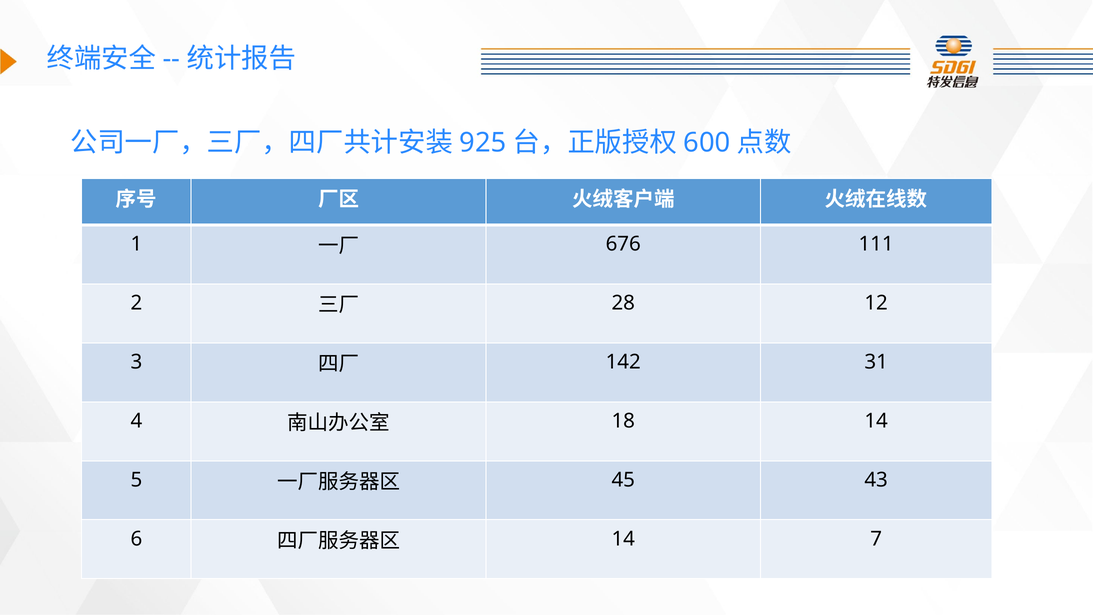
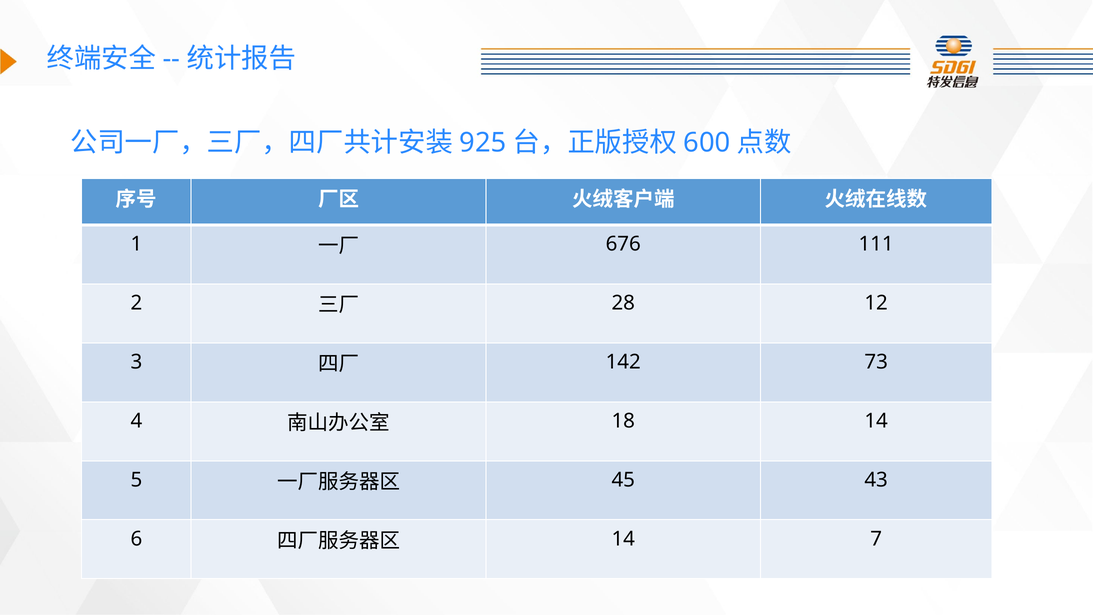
31: 31 -> 73
